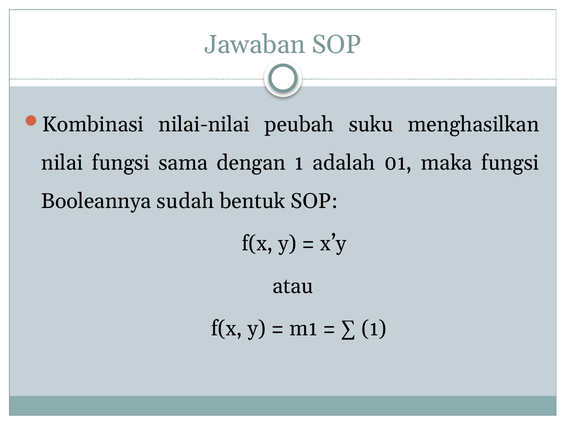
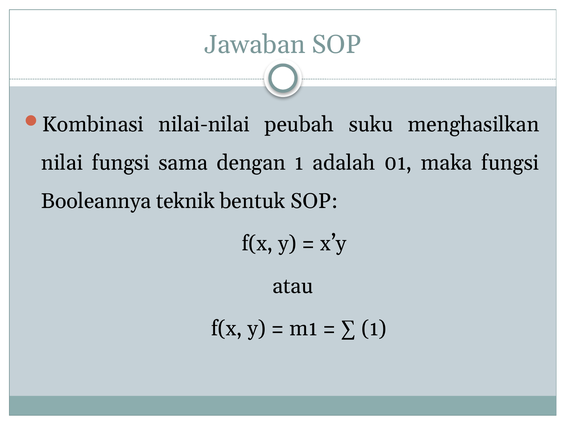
sudah: sudah -> teknik
